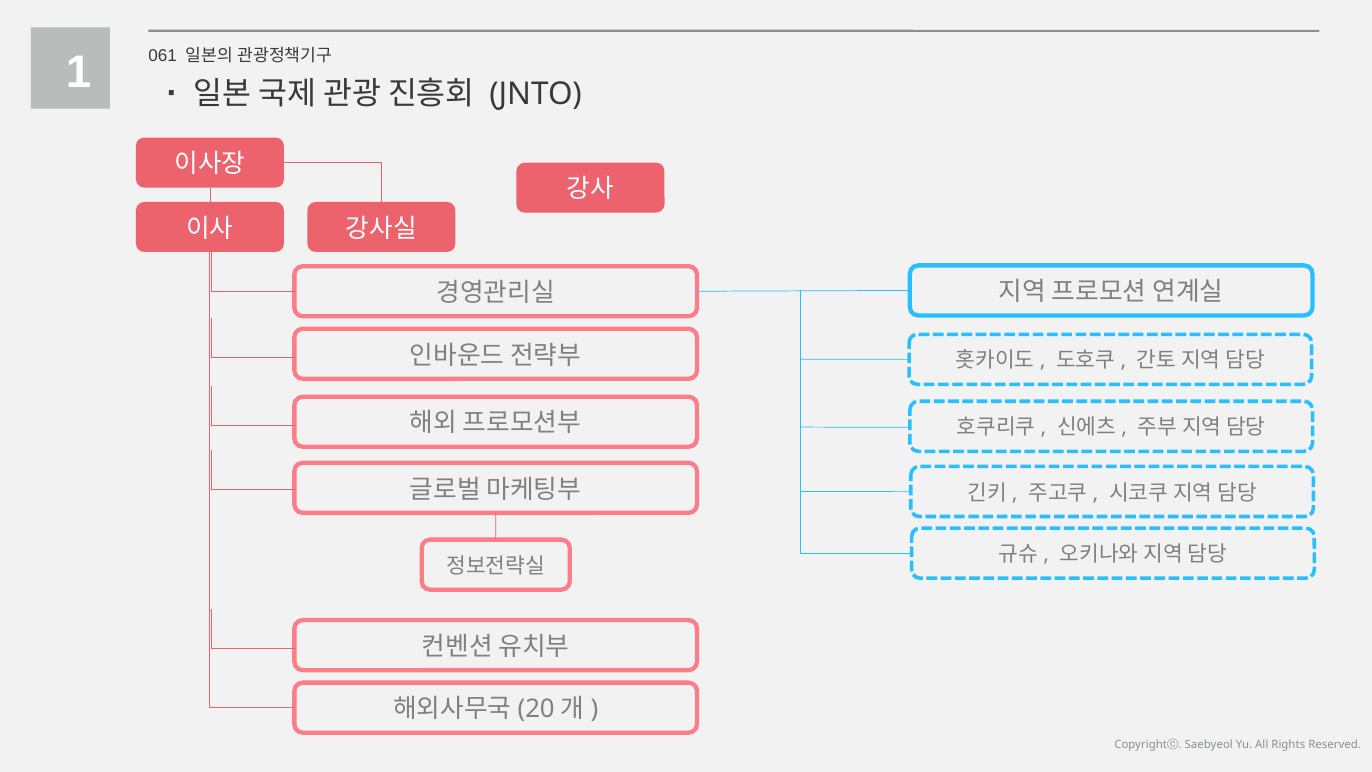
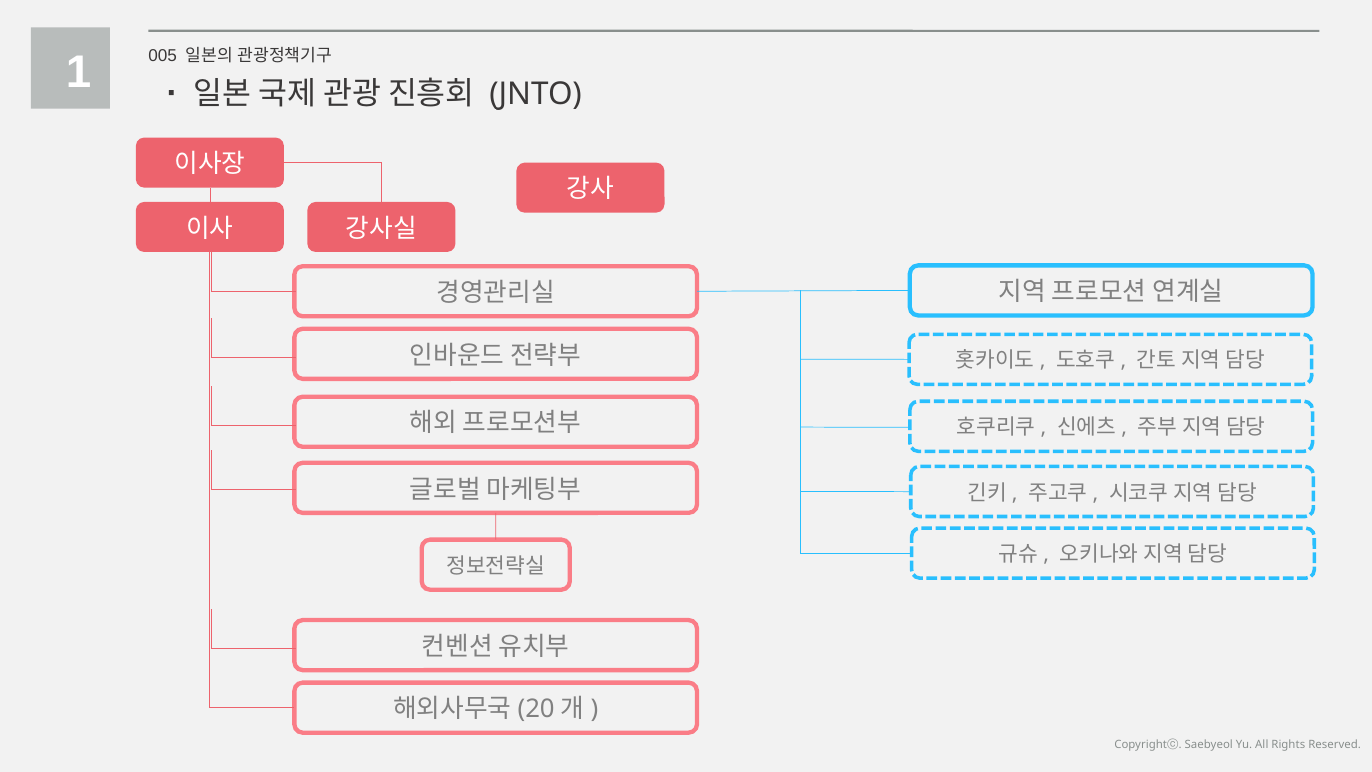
061: 061 -> 005
